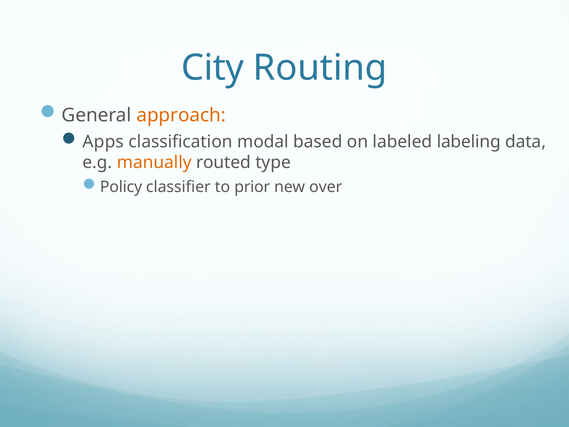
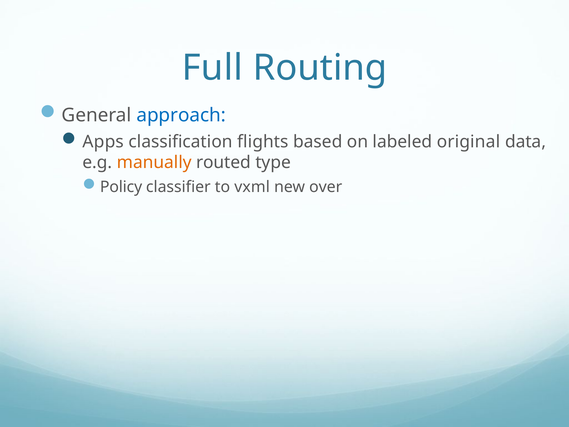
City: City -> Full
approach colour: orange -> blue
modal: modal -> flights
labeling: labeling -> original
prior: prior -> vxml
